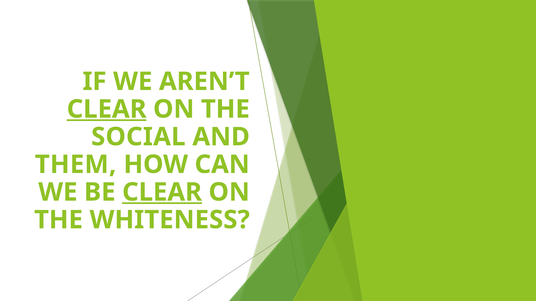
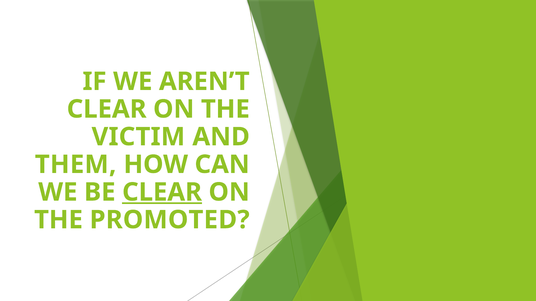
CLEAR at (107, 109) underline: present -> none
SOCIAL: SOCIAL -> VICTIM
WHITENESS: WHITENESS -> PROMOTED
